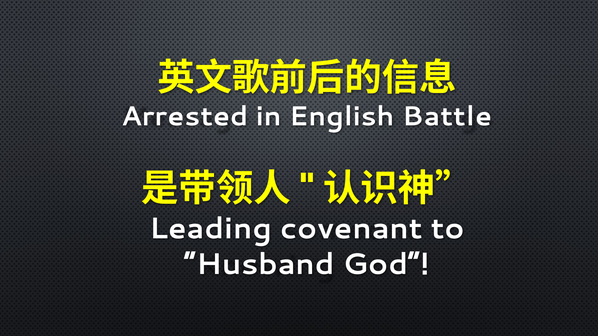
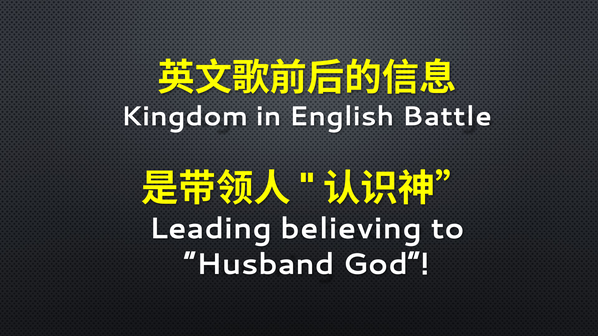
Arrested: Arrested -> Kingdom
covenant: covenant -> believing
